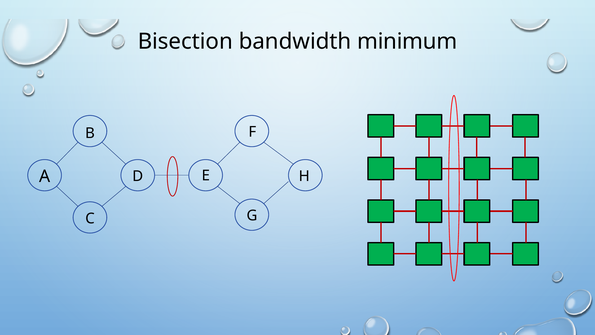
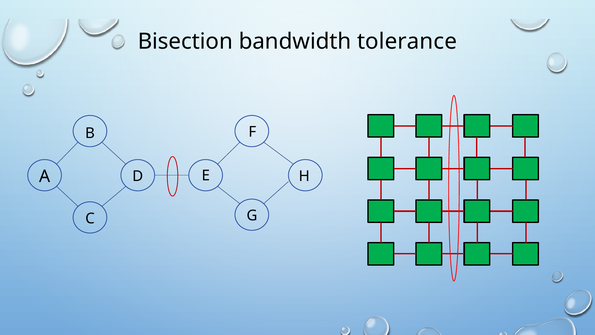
minimum: minimum -> tolerance
